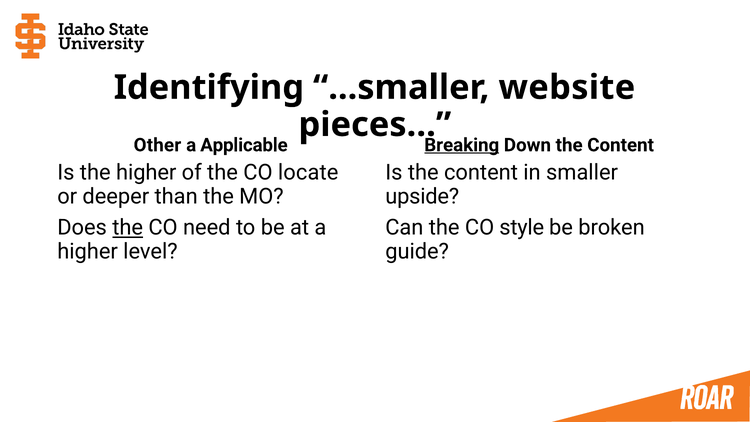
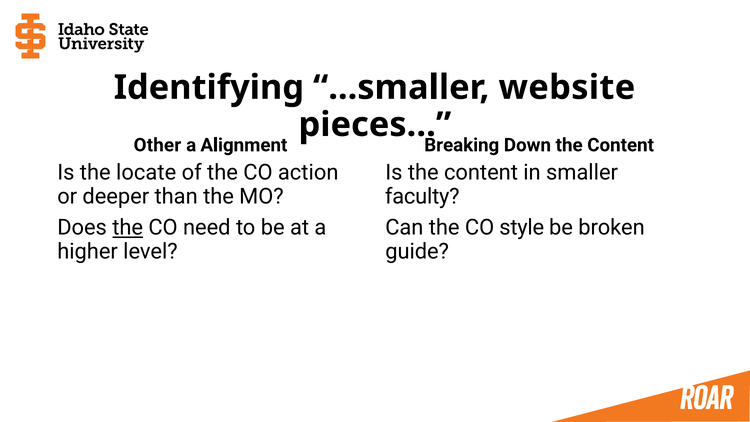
Applicable: Applicable -> Alignment
Breaking underline: present -> none
the higher: higher -> locate
locate: locate -> action
upside: upside -> faculty
